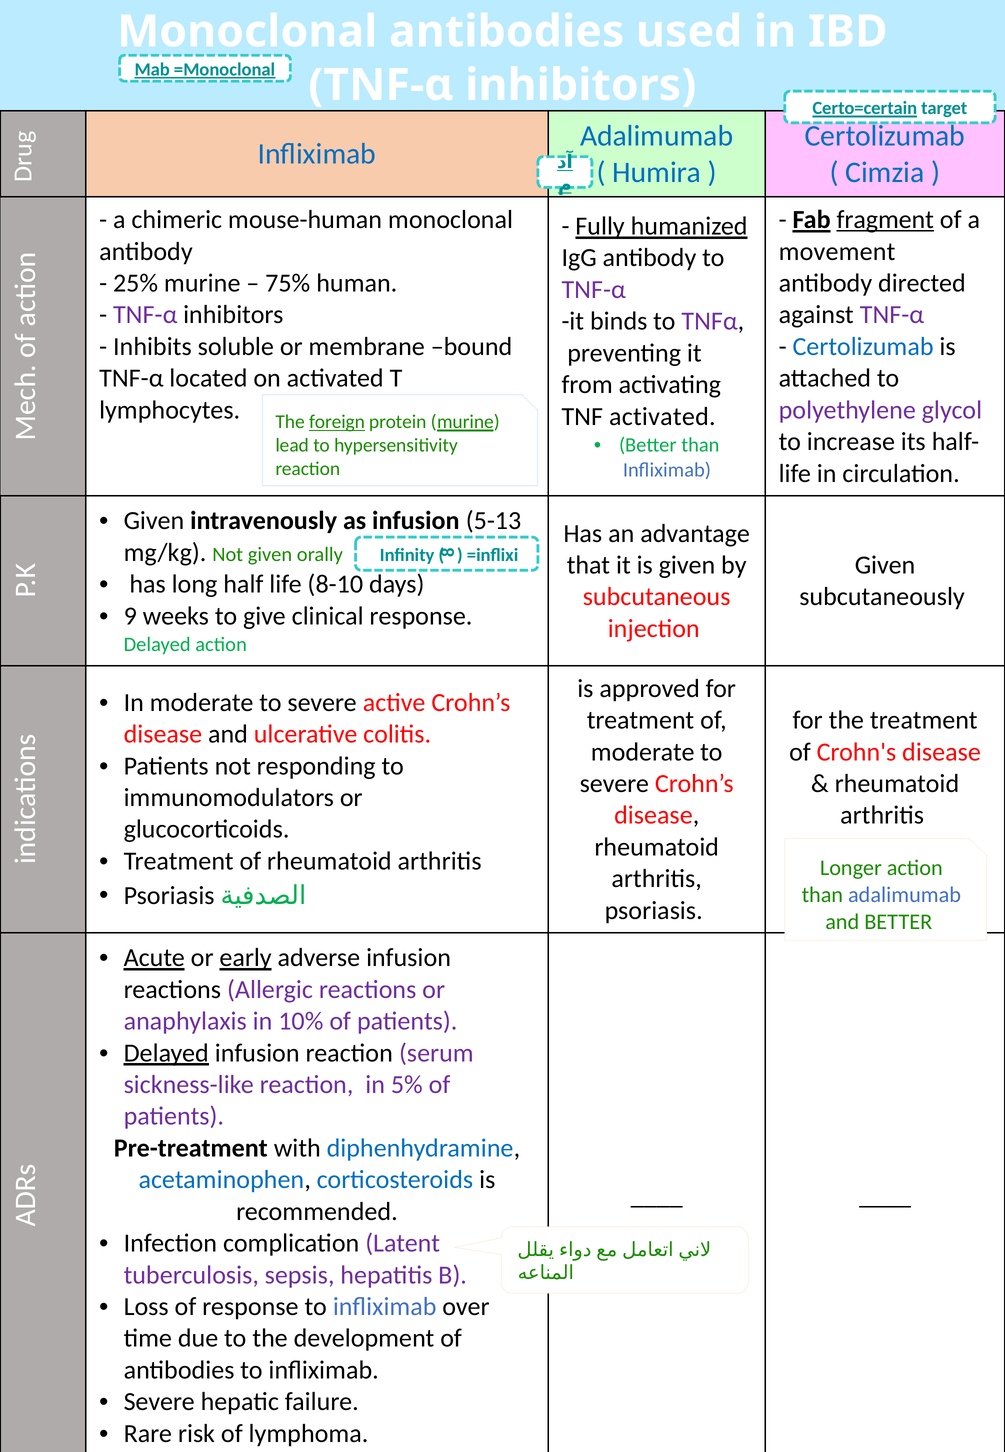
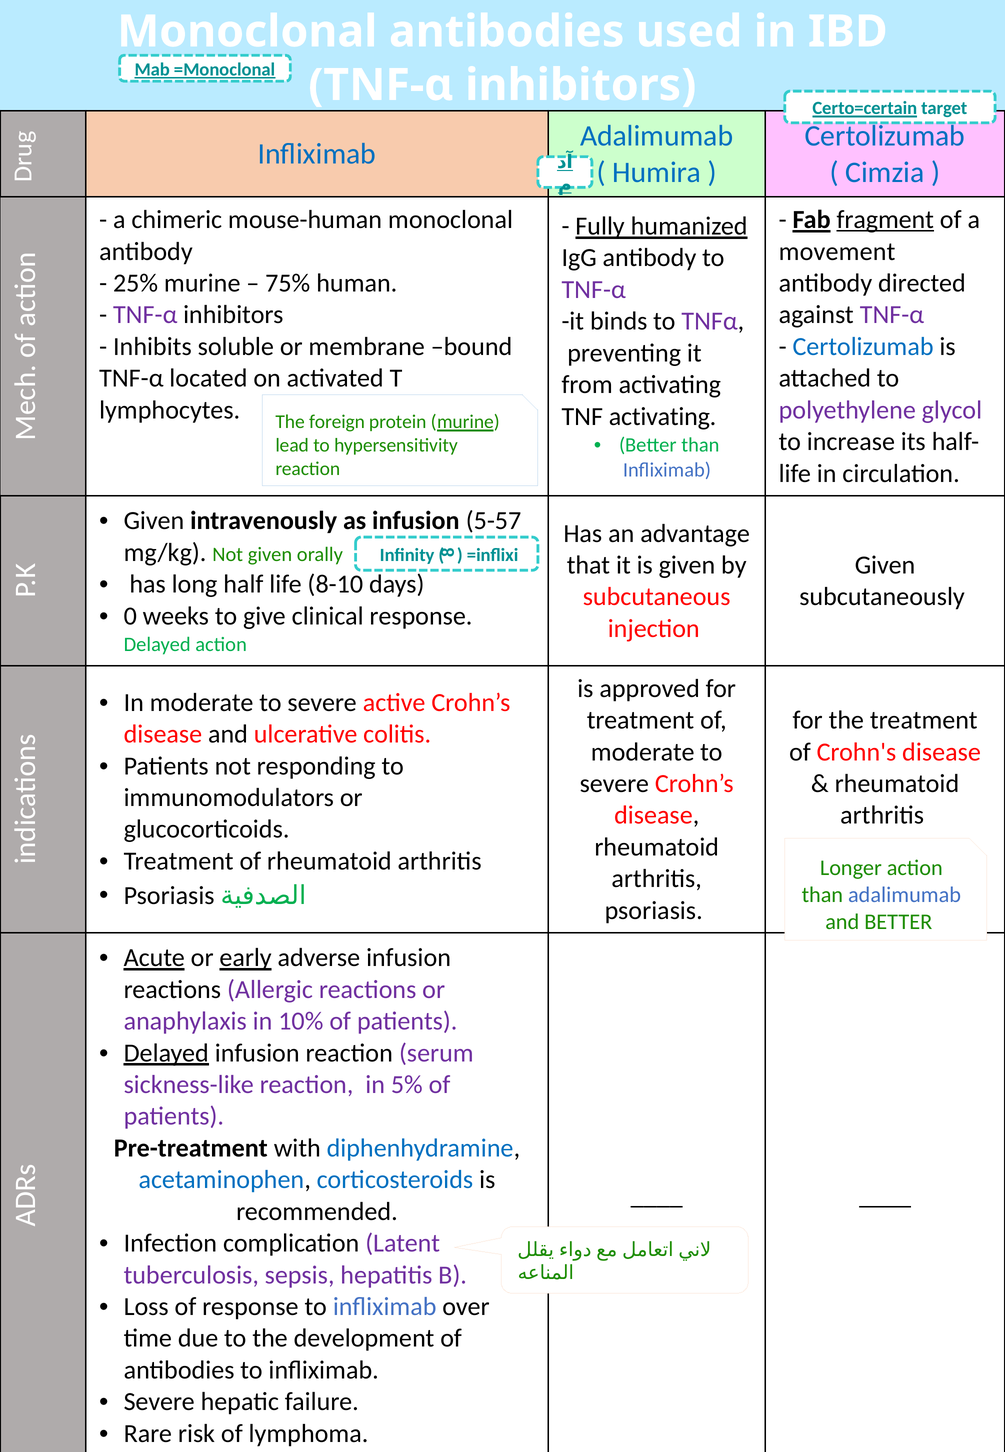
TNF activated: activated -> activating
foreign underline: present -> none
5-13: 5-13 -> 5-57
9: 9 -> 0
